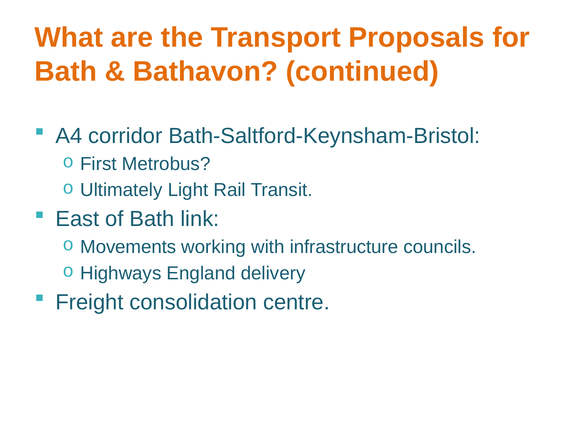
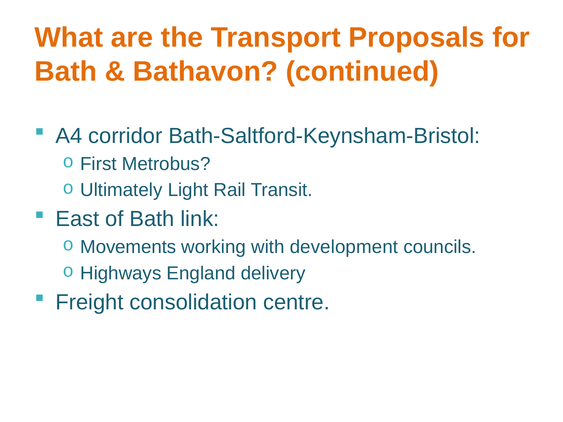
infrastructure: infrastructure -> development
